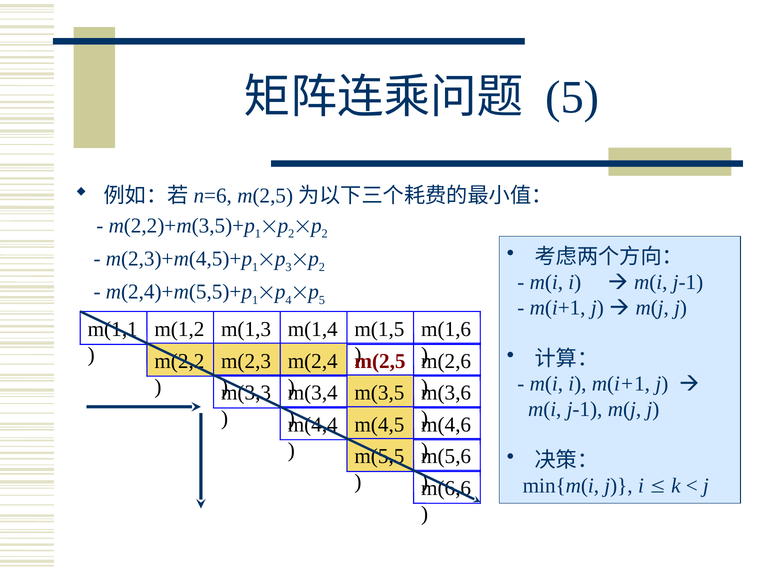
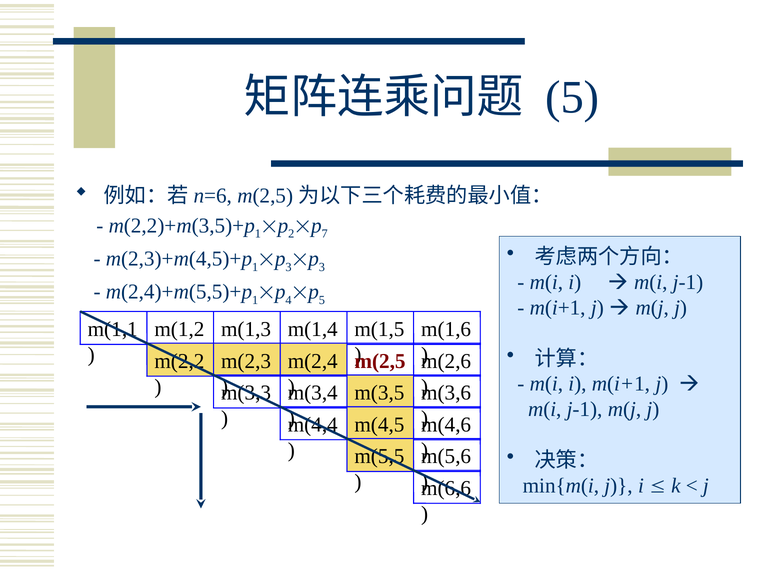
2 at (325, 234): 2 -> 7
2 at (322, 267): 2 -> 3
